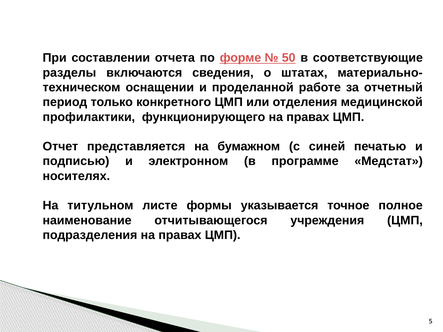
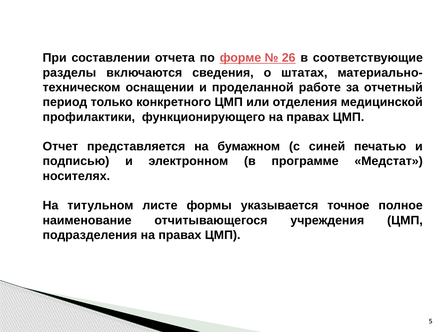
50: 50 -> 26
